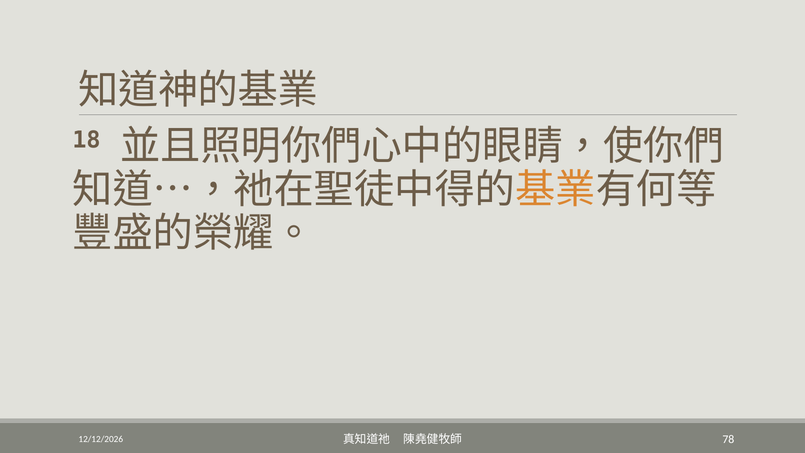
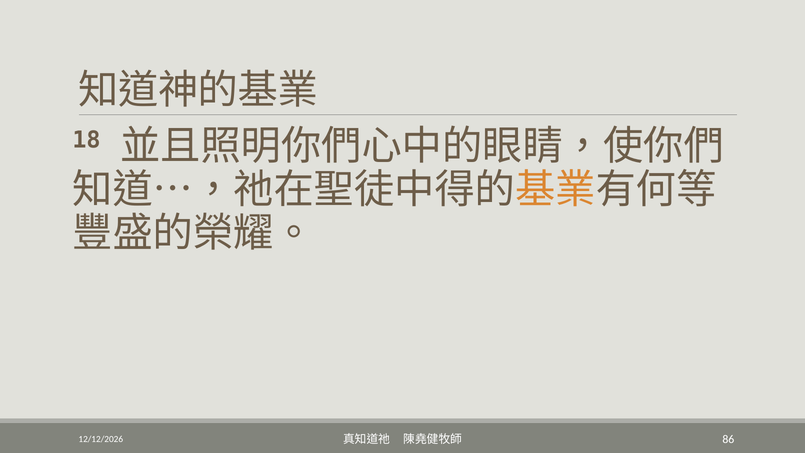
78: 78 -> 86
